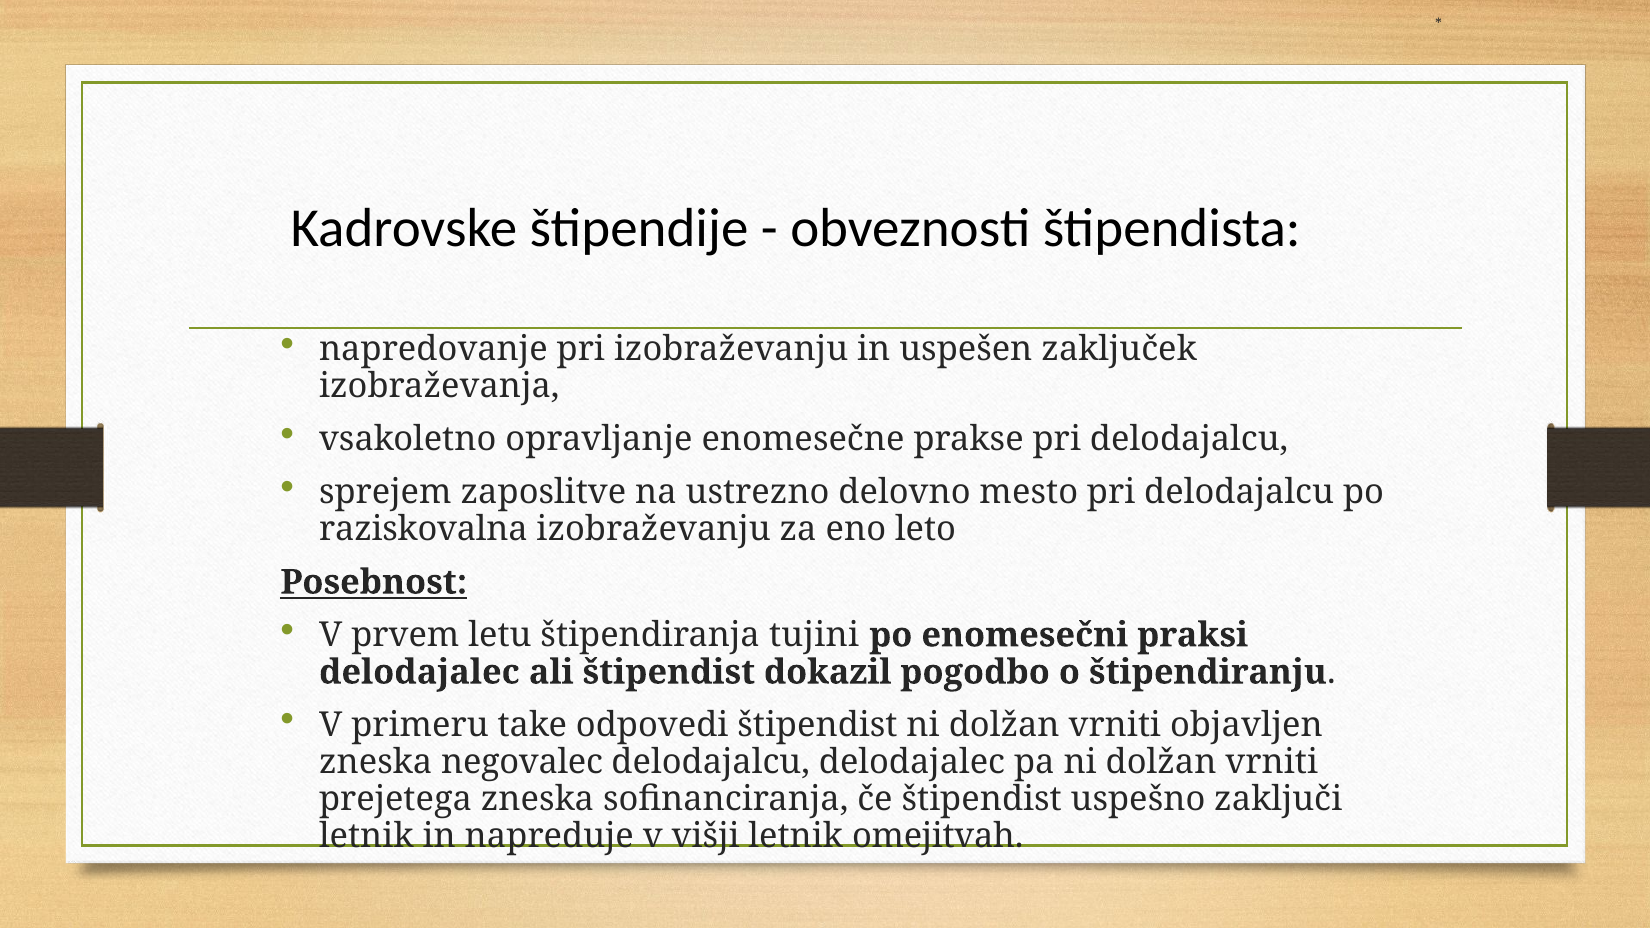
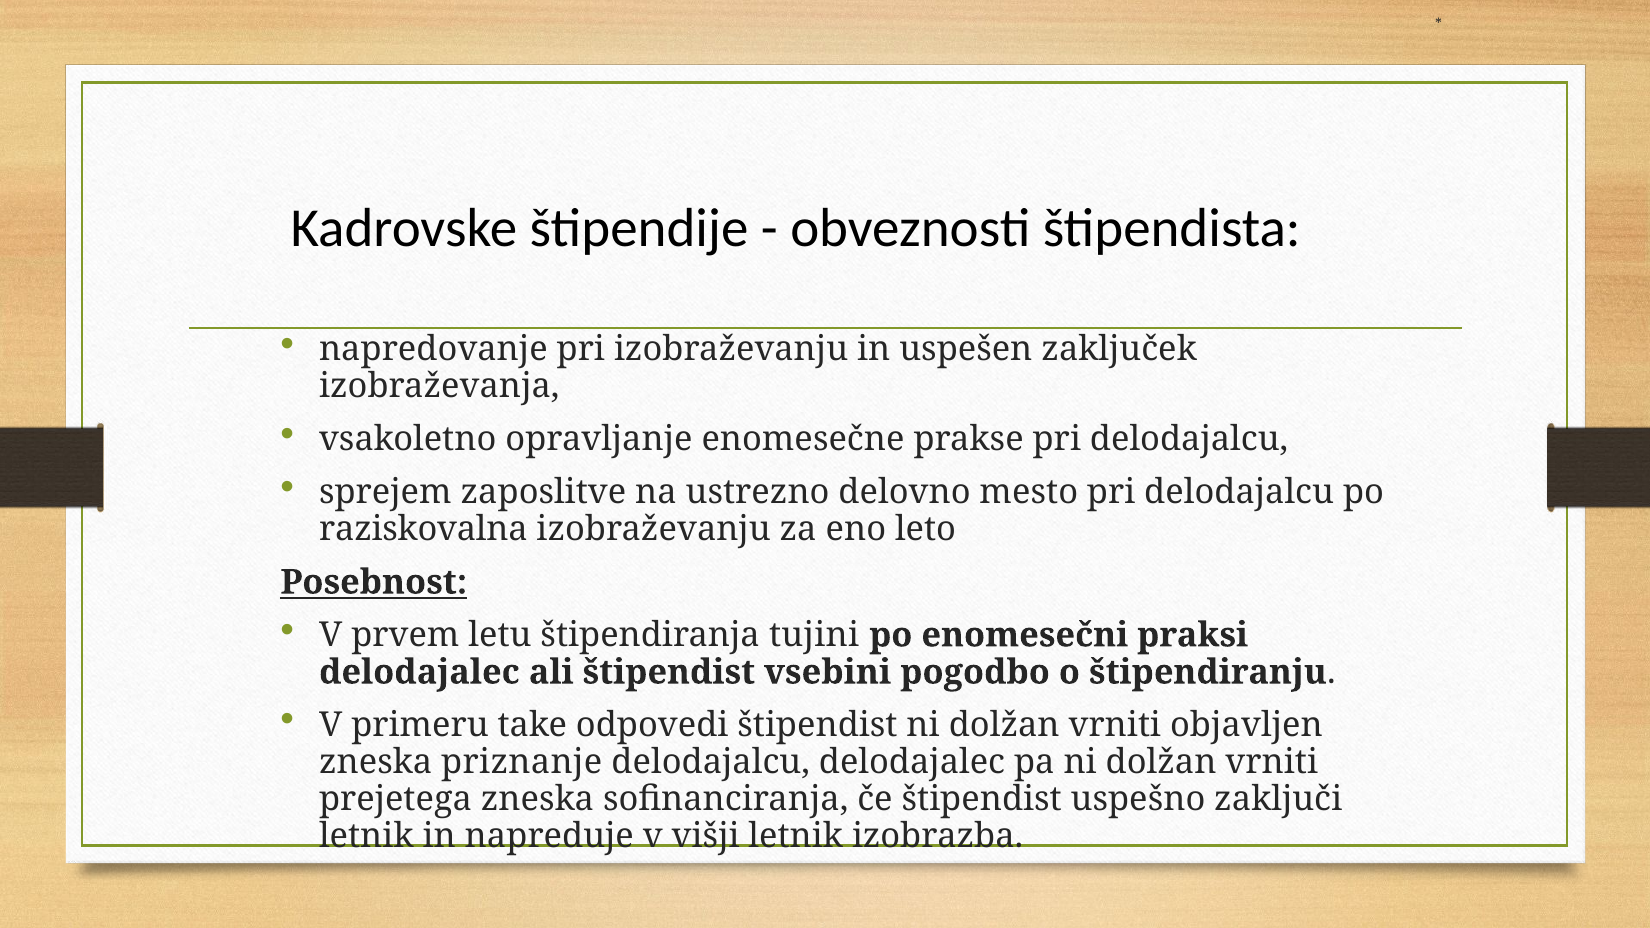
dokazil: dokazil -> vsebini
negovalec: negovalec -> priznanje
omejitvah: omejitvah -> izobrazba
